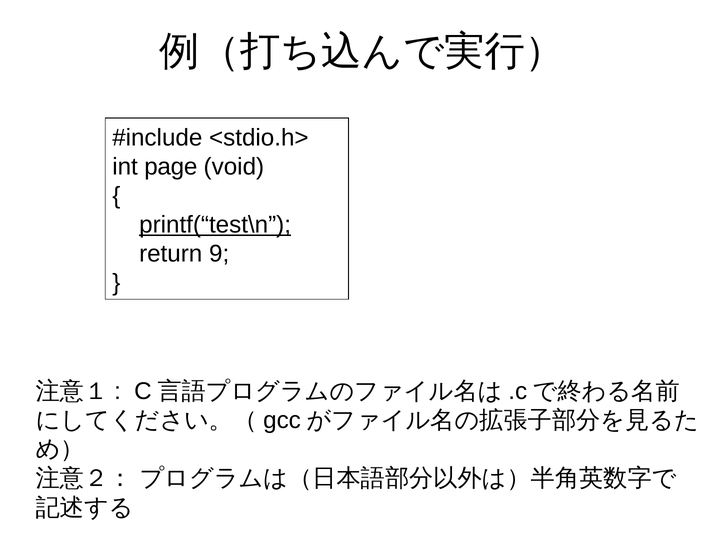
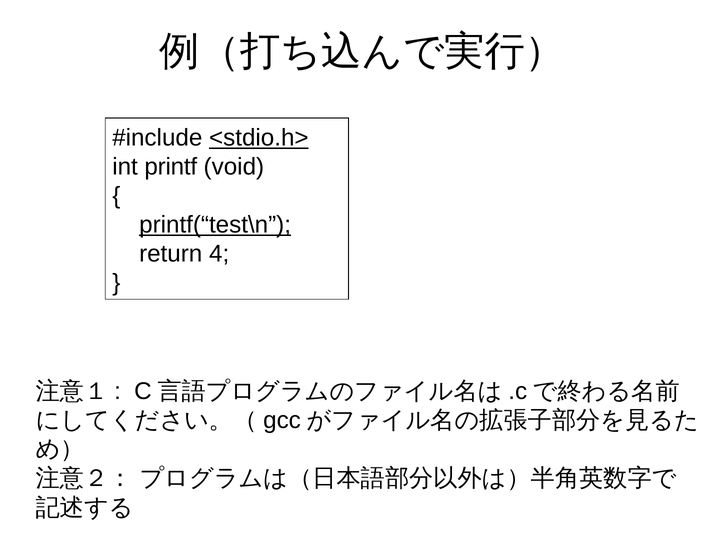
<stdio.h> underline: none -> present
page: page -> printf
9: 9 -> 4
